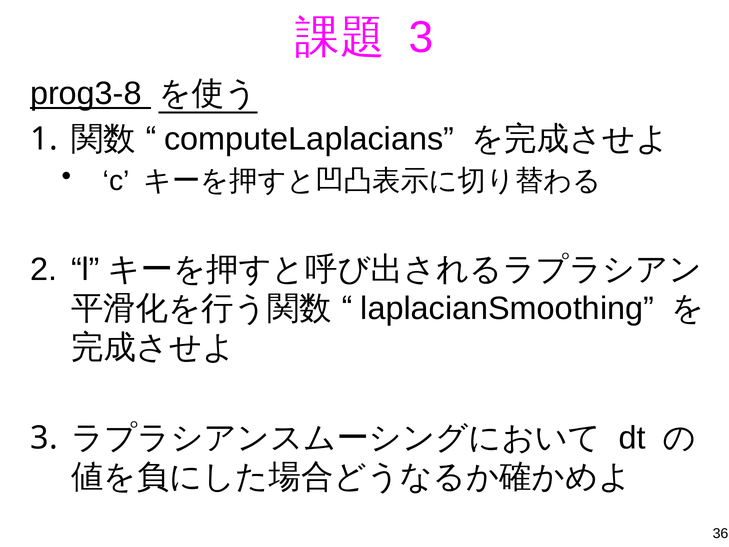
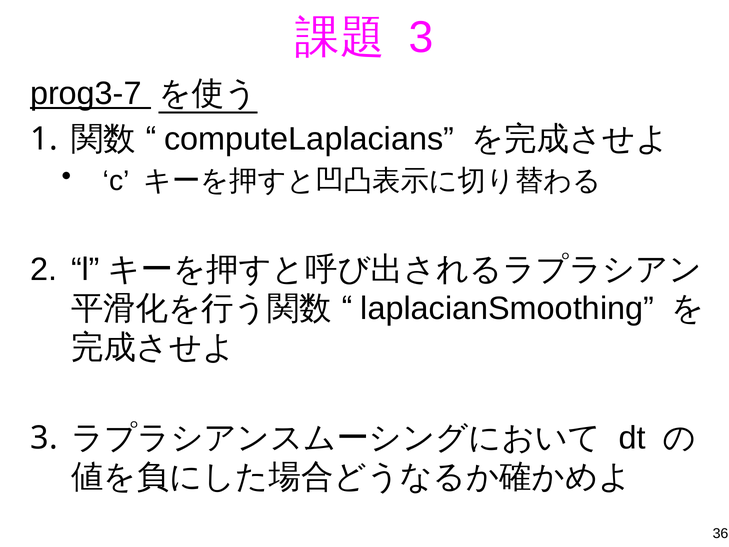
prog3-8: prog3-8 -> prog3-7
